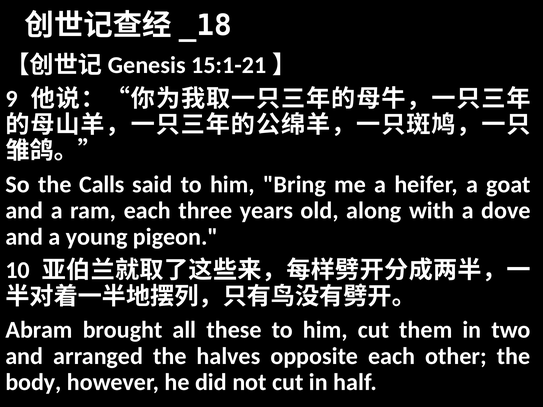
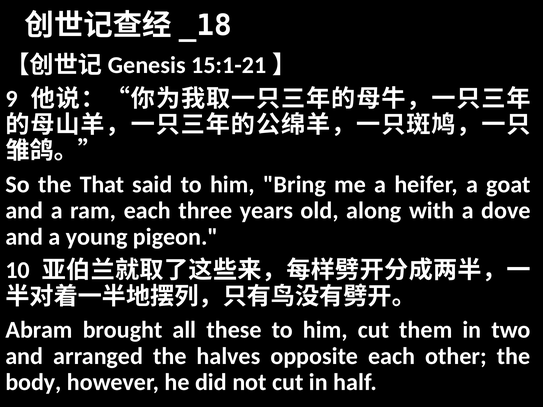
Calls: Calls -> That
